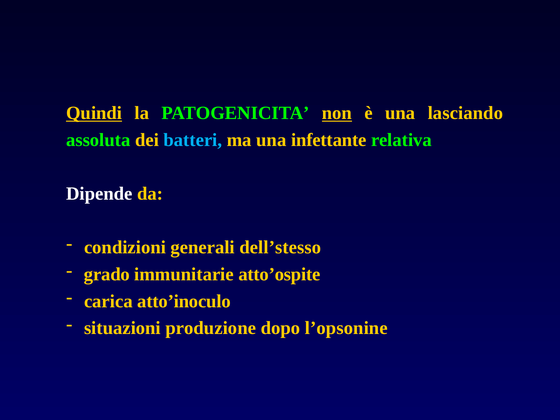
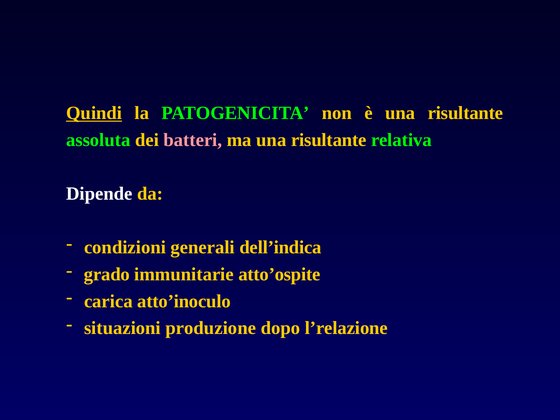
non underline: present -> none
è una lasciando: lasciando -> risultante
batteri colour: light blue -> pink
ma una infettante: infettante -> risultante
dell’stesso: dell’stesso -> dell’indica
l’opsonine: l’opsonine -> l’relazione
